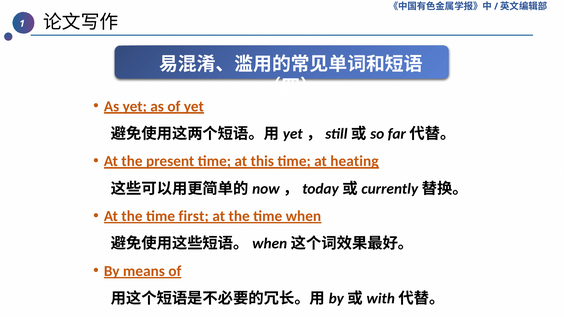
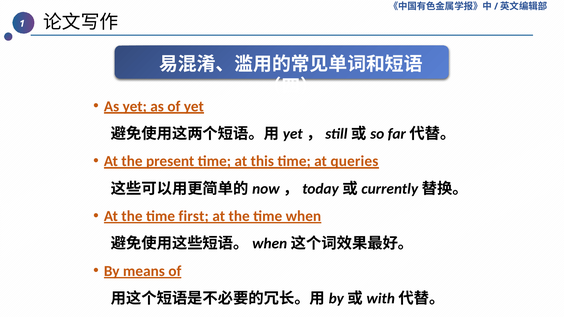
heating: heating -> queries
